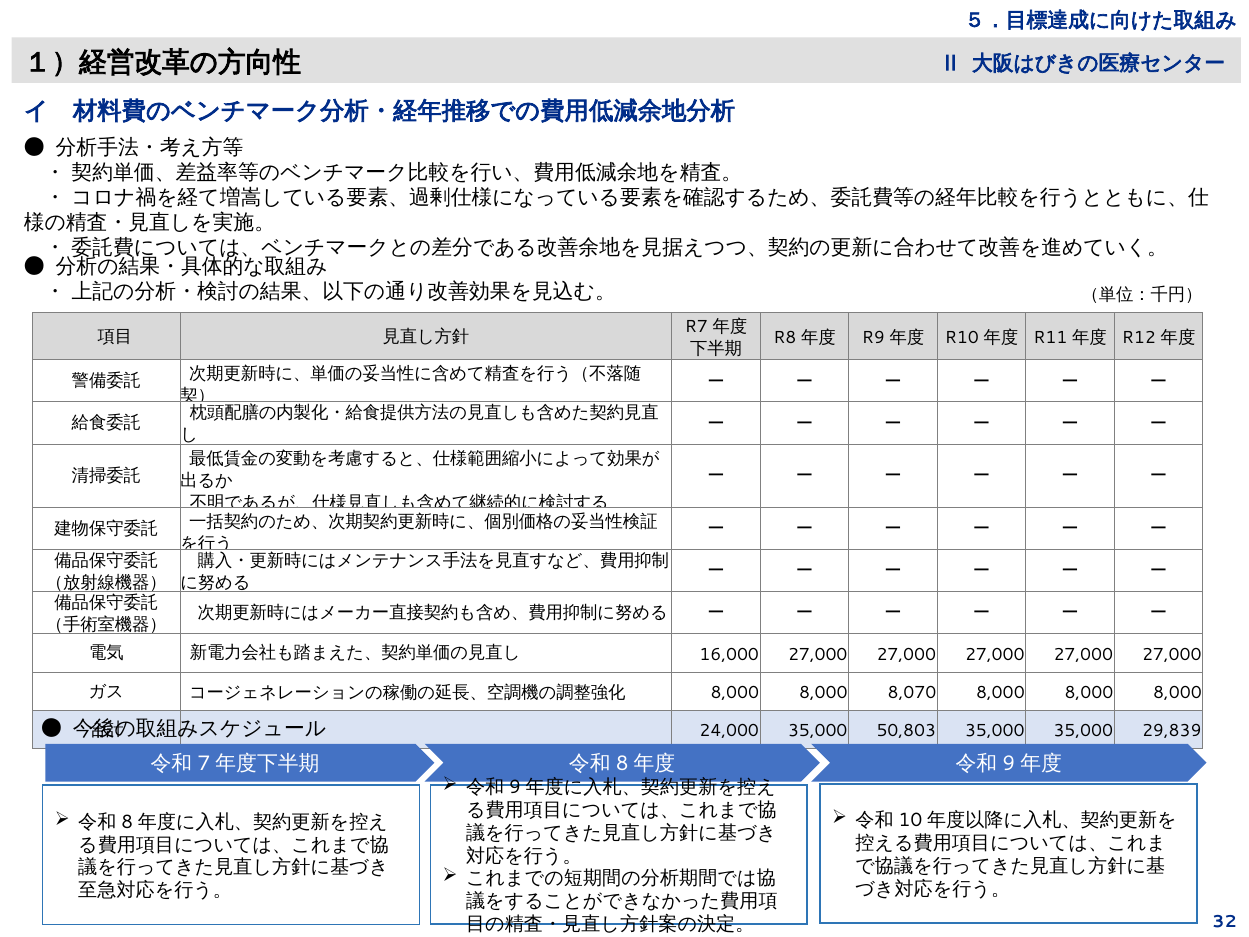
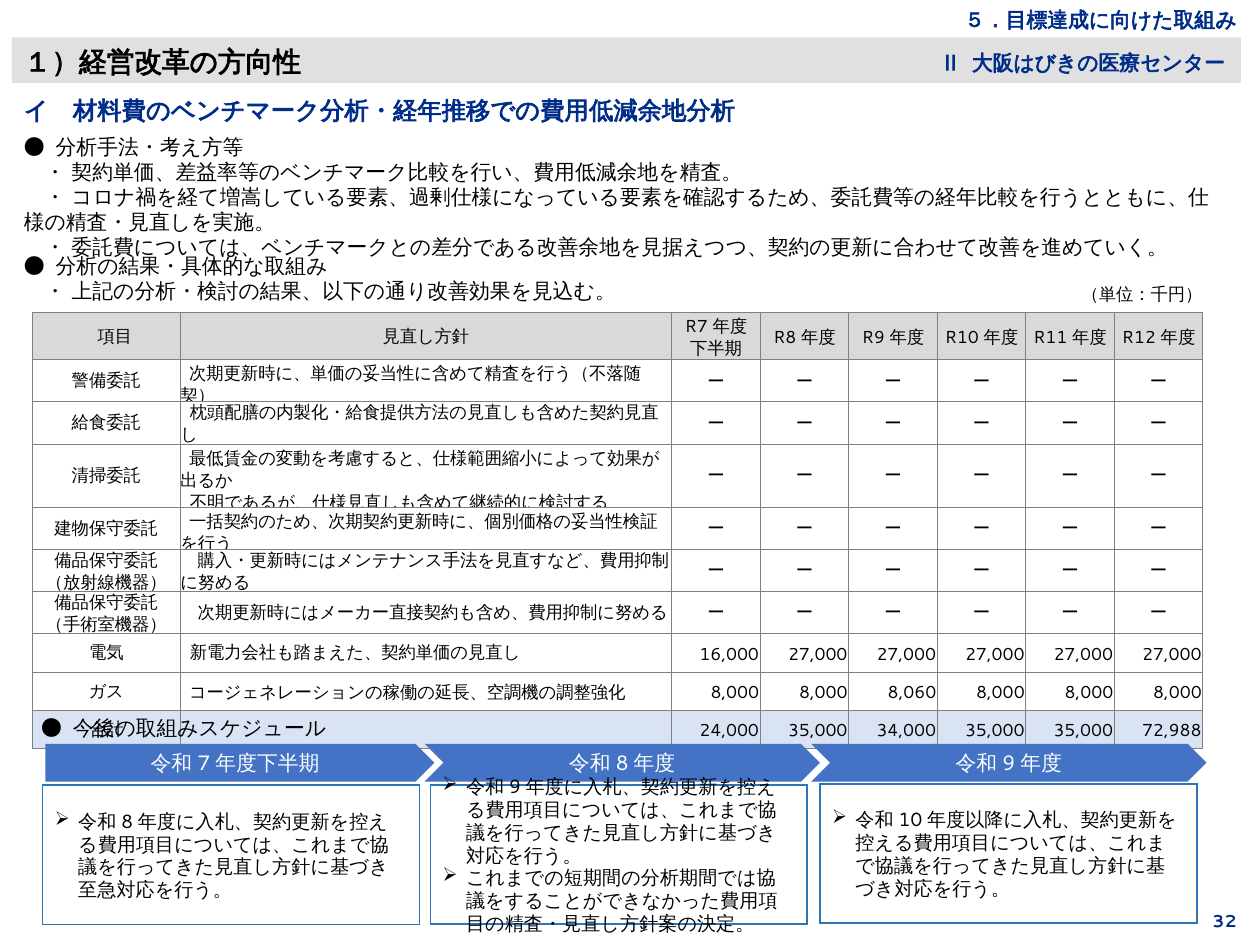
8,070: 8,070 -> 8,060
50,803: 50,803 -> 34,000
29,839: 29,839 -> 72,988
